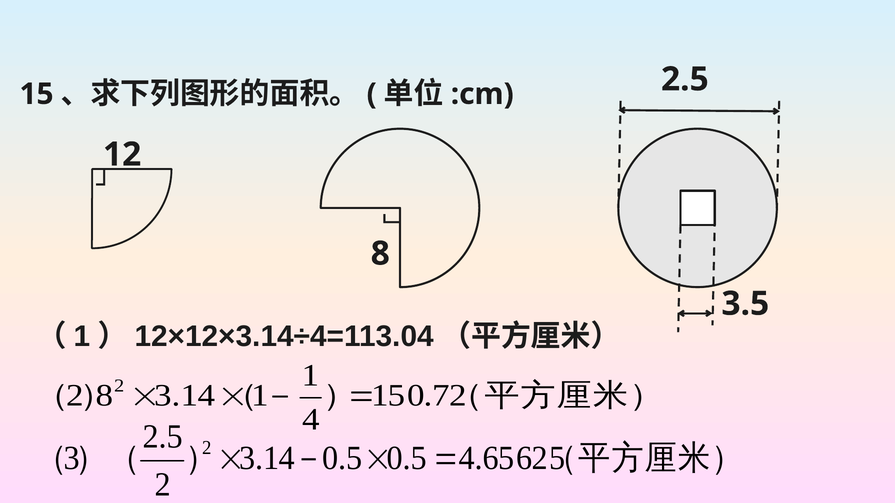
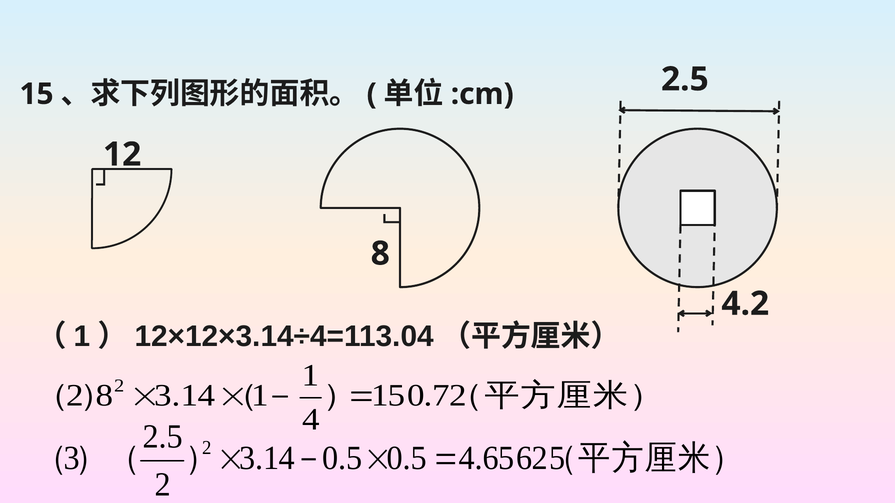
3.5: 3.5 -> 4.2
